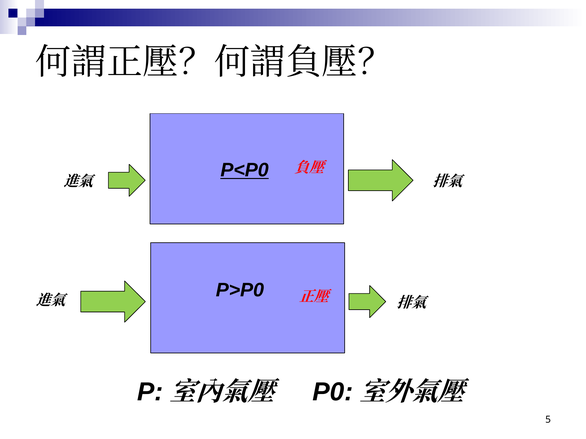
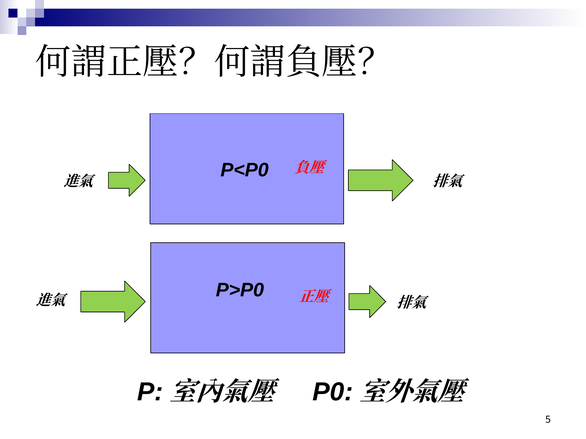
P<P0 underline: present -> none
